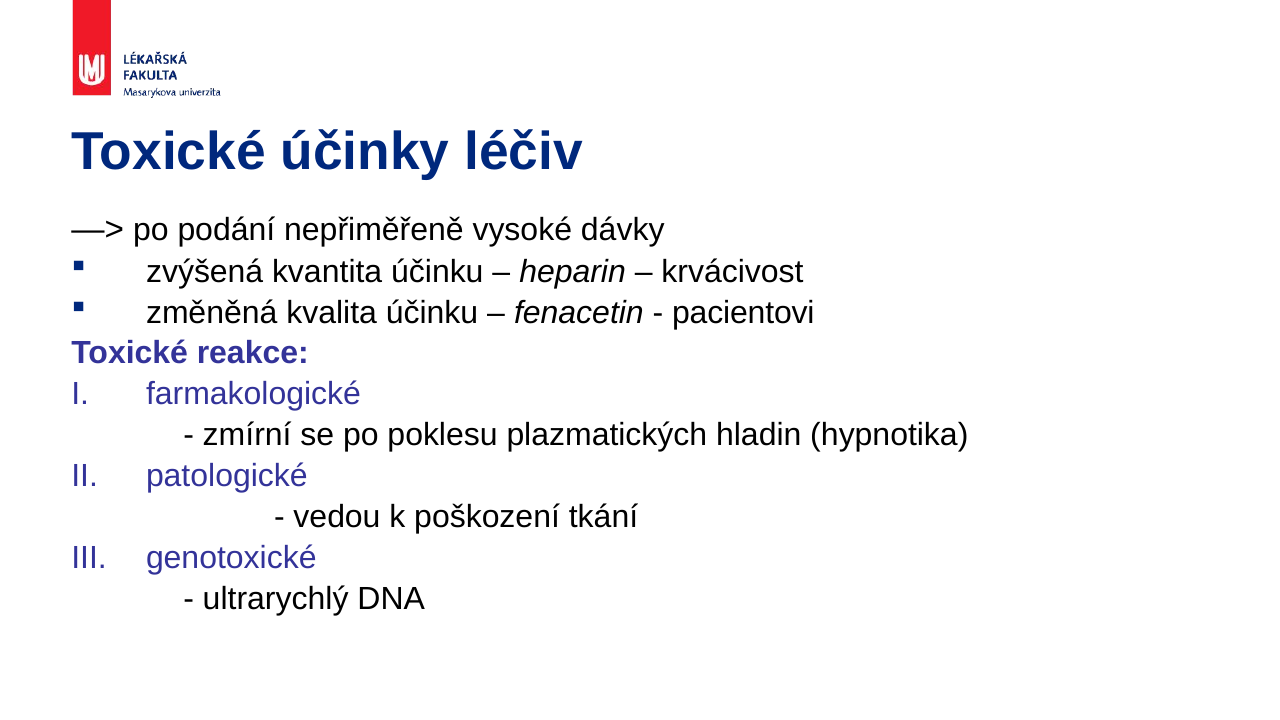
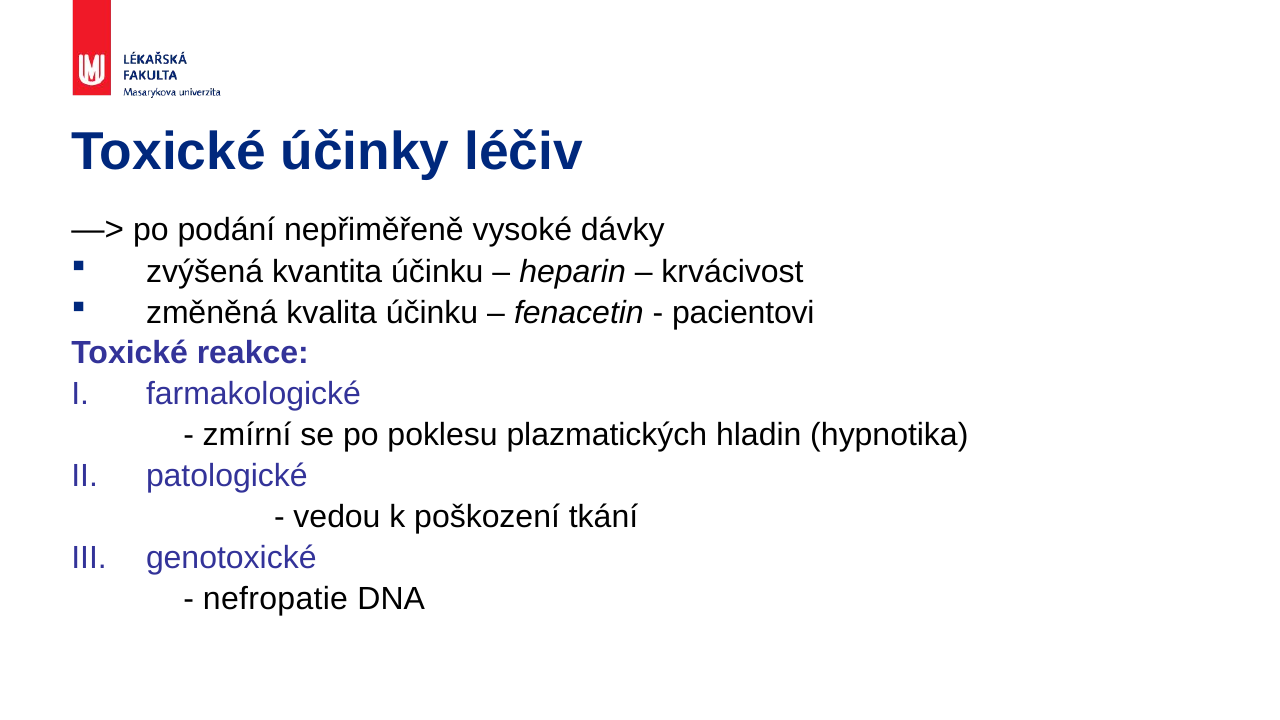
ultrarychlý: ultrarychlý -> nefropatie
